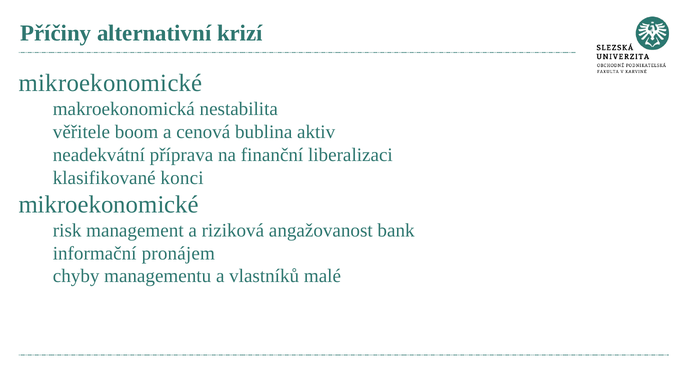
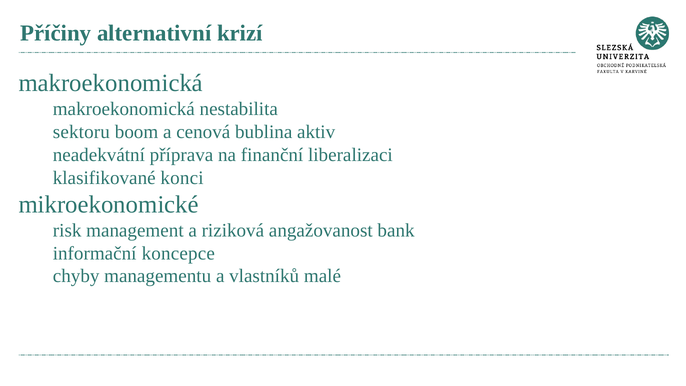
mikroekonomické at (111, 83): mikroekonomické -> makroekonomická
věřitele: věřitele -> sektoru
pronájem: pronájem -> koncepce
